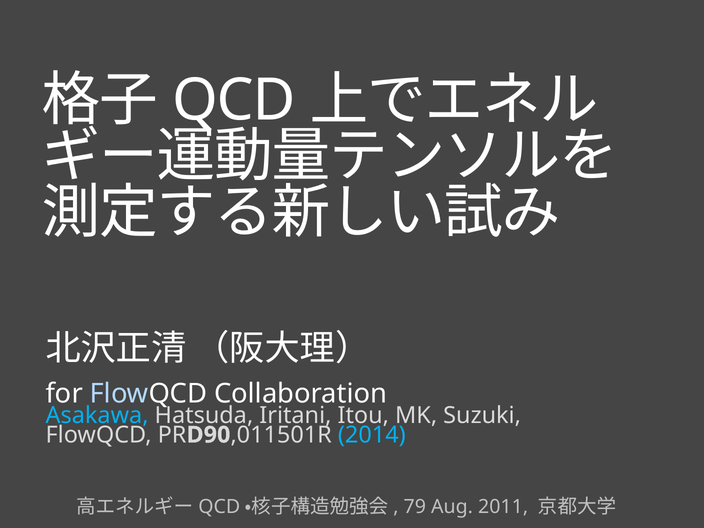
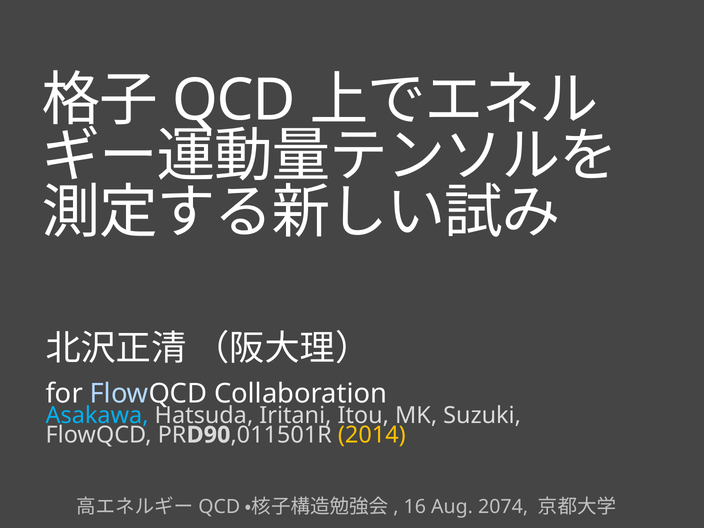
2014 colour: light blue -> yellow
79: 79 -> 16
2011: 2011 -> 2074
